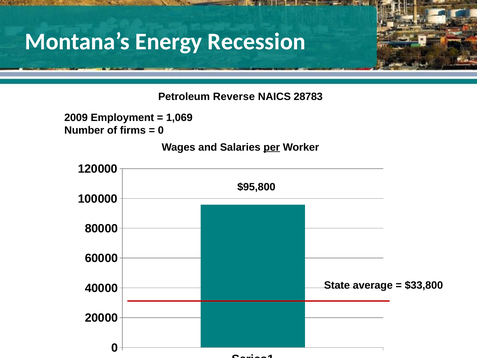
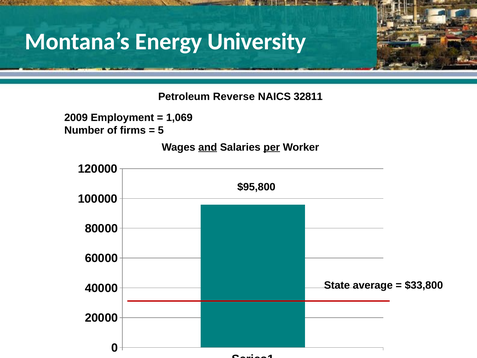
Recession: Recession -> University
28783: 28783 -> 32811
0 at (161, 130): 0 -> 5
and underline: none -> present
